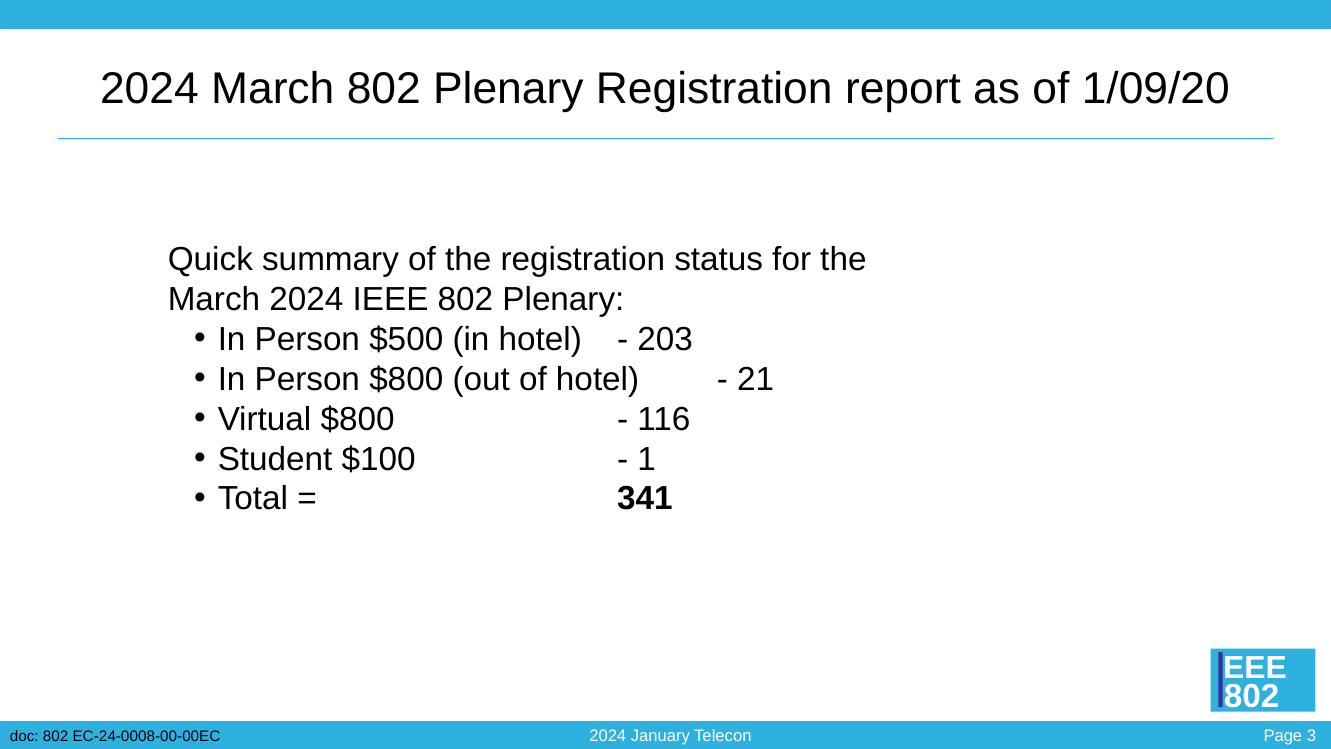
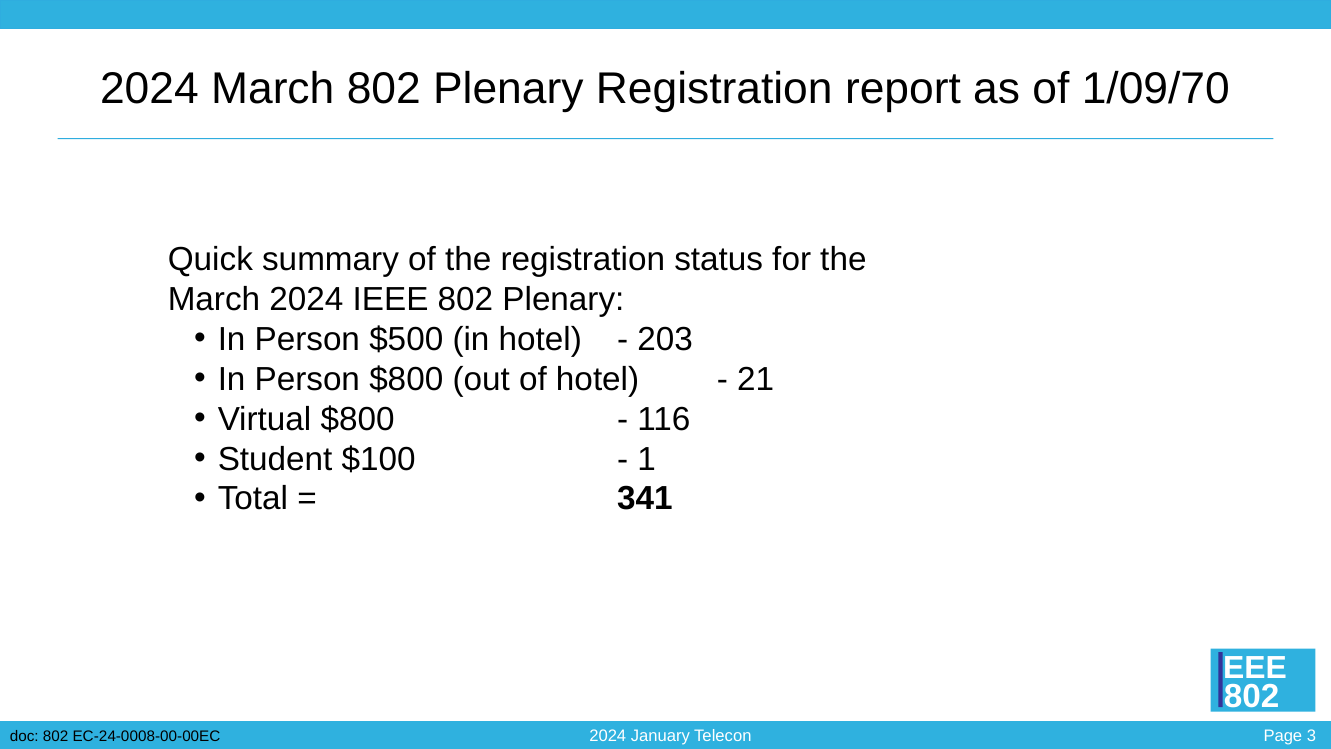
1/09/20: 1/09/20 -> 1/09/70
